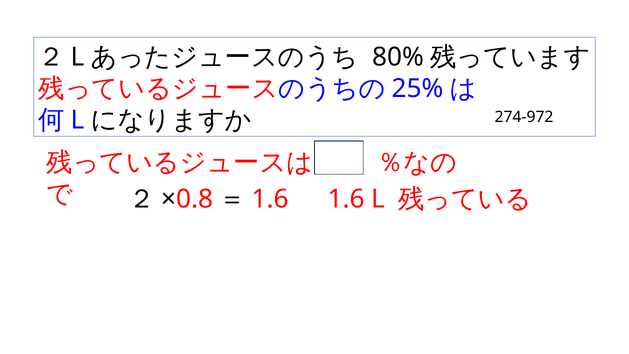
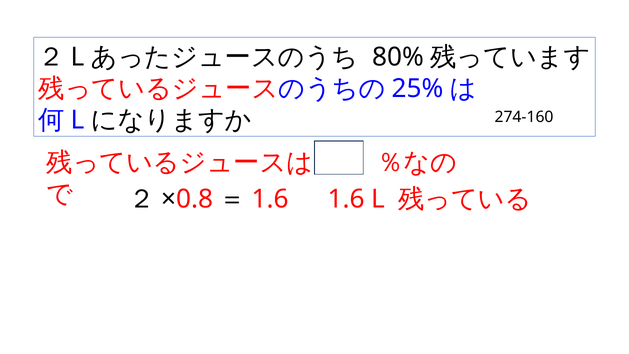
274-972: 274-972 -> 274-160
